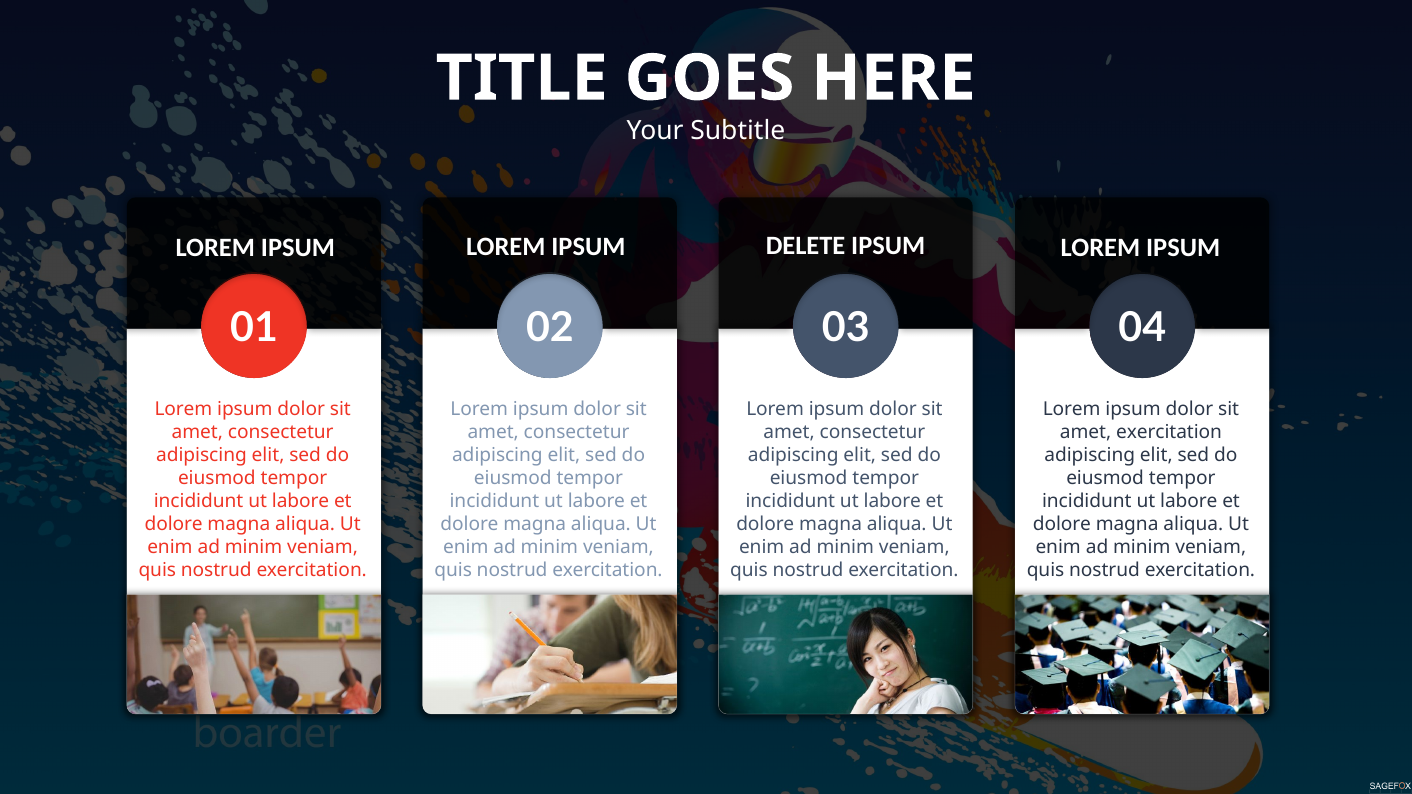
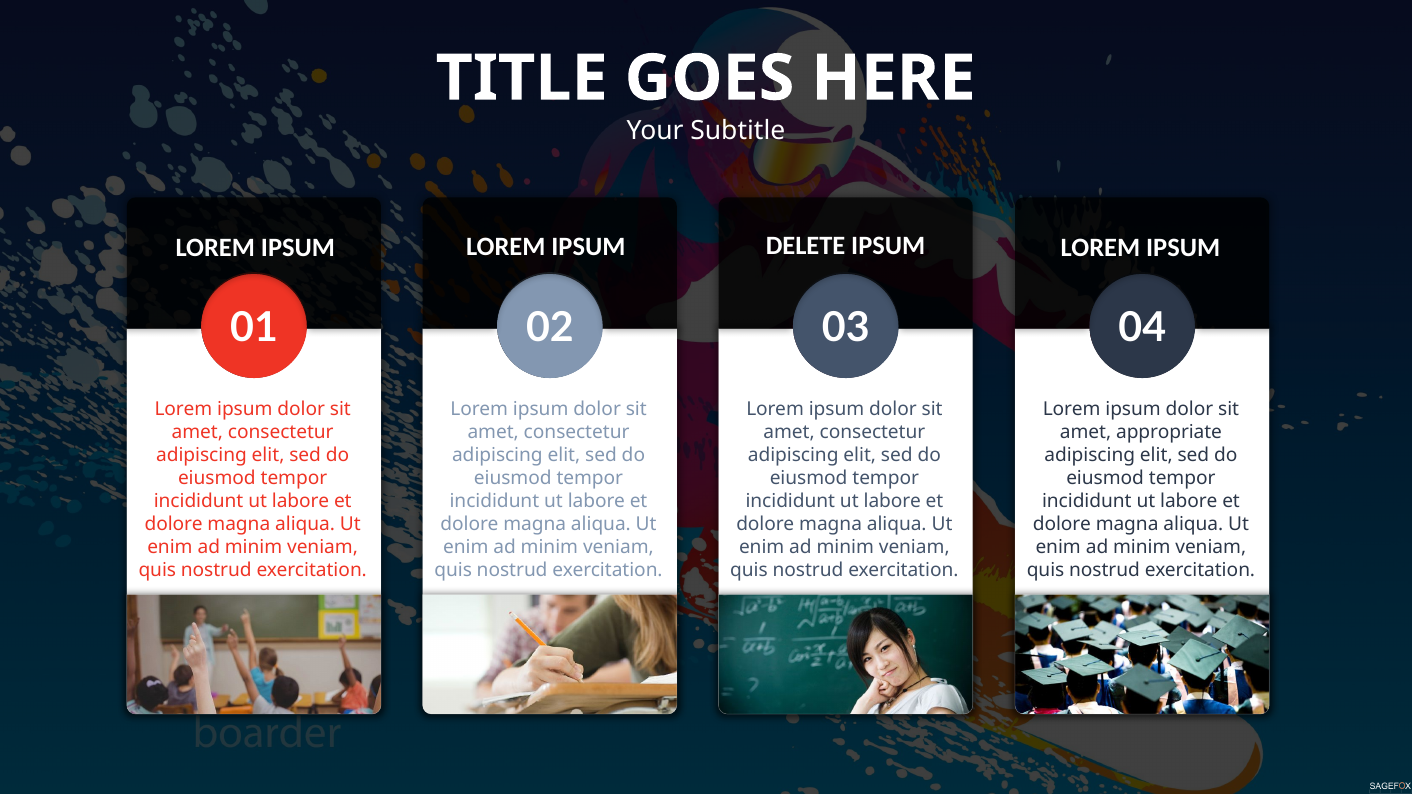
amet exercitation: exercitation -> appropriate
